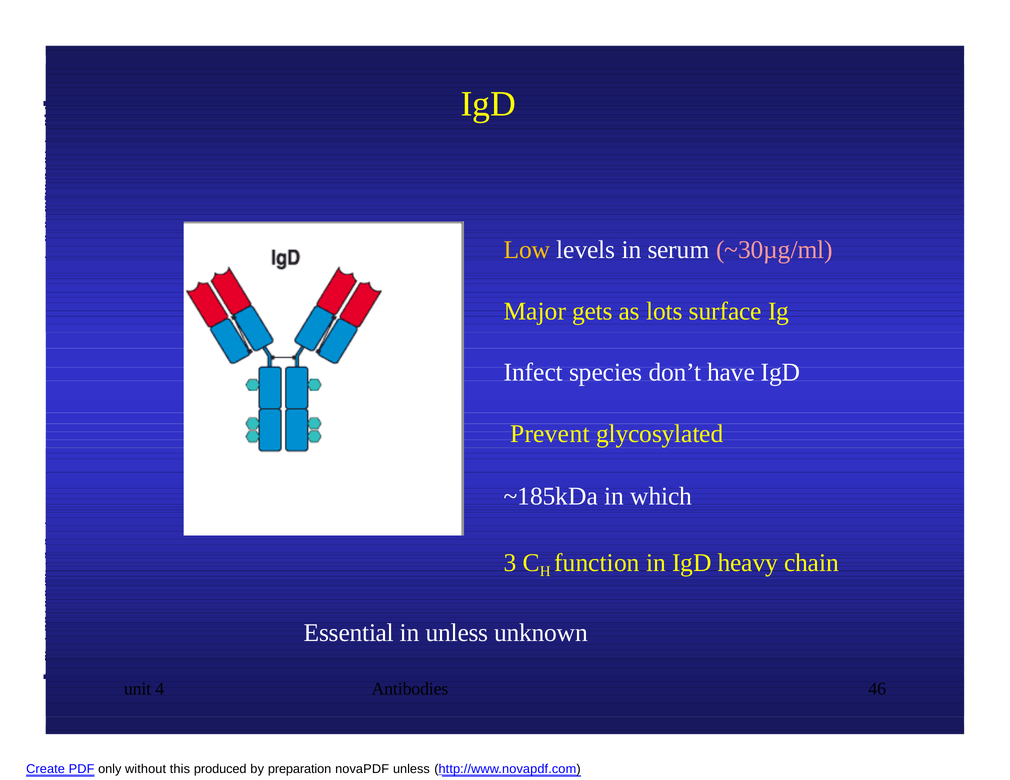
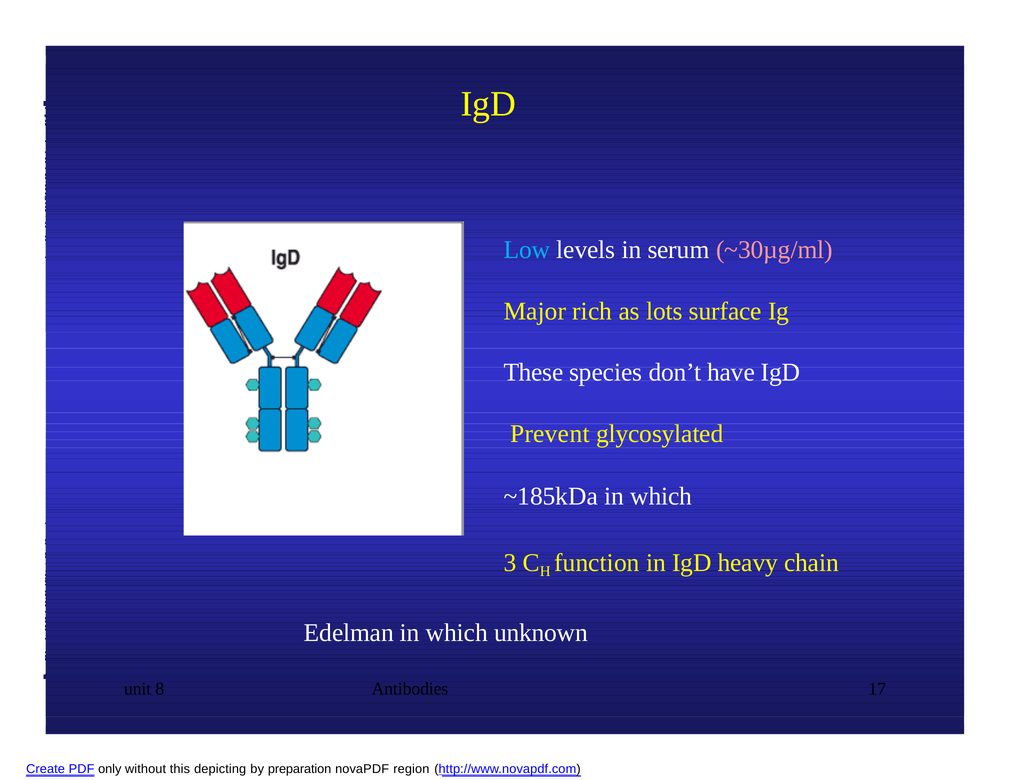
Low colour: yellow -> light blue
gets: gets -> rich
Infect: Infect -> These
Essential: Essential -> Edelman
unless at (457, 633): unless -> which
4: 4 -> 8
46: 46 -> 17
produced: produced -> depicting
novaPDF unless: unless -> region
